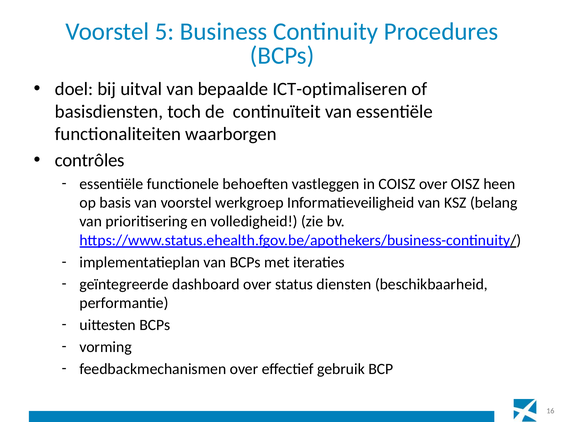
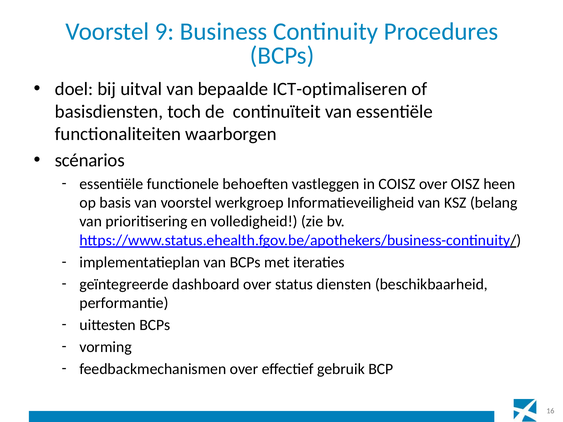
5: 5 -> 9
contrôles: contrôles -> scénarios
